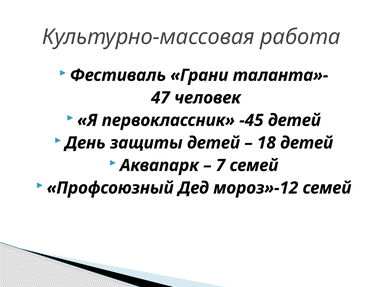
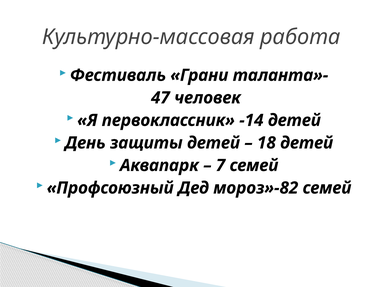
-45: -45 -> -14
мороз»-12: мороз»-12 -> мороз»-82
